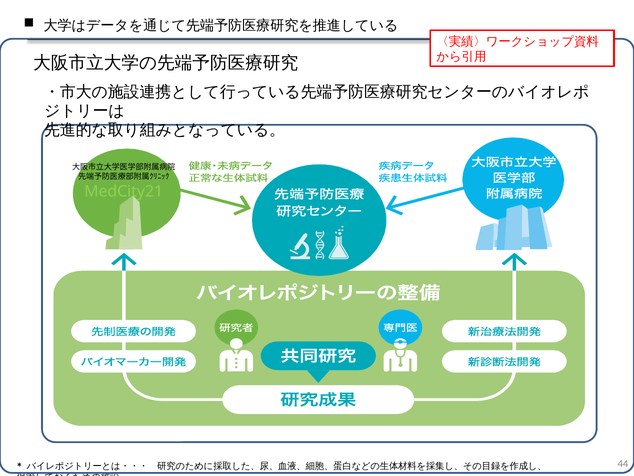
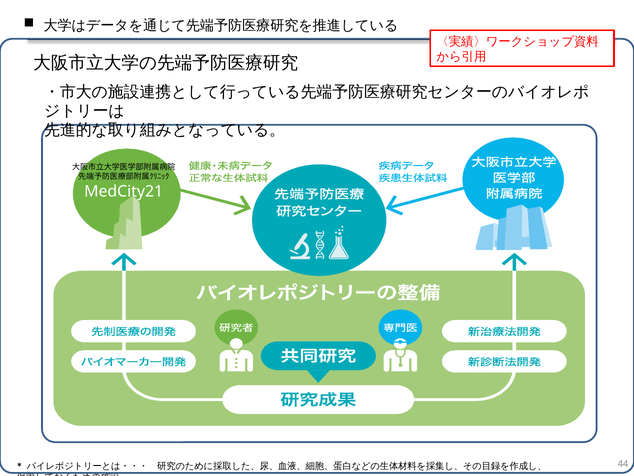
MedCity21 colour: light green -> white
